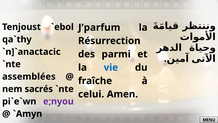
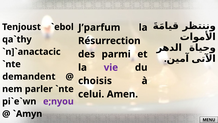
vie colour: blue -> purple
assemblées: assemblées -> demandent
fraîche: fraîche -> choisis
sacrés: sacrés -> parler
